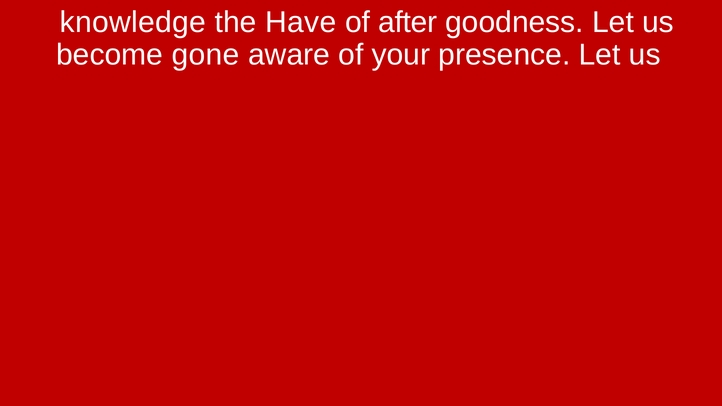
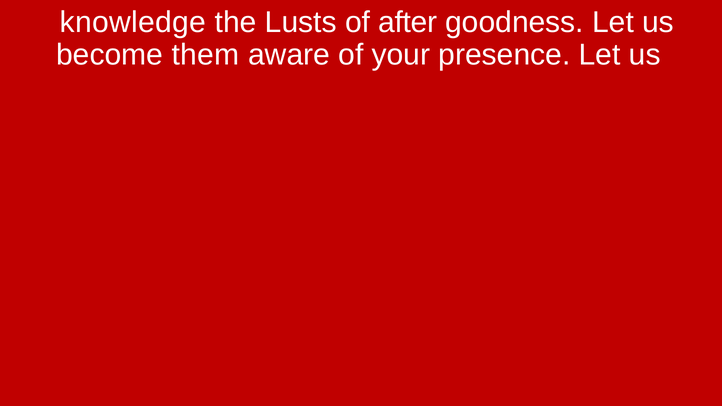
Have: Have -> Lusts
gone: gone -> them
